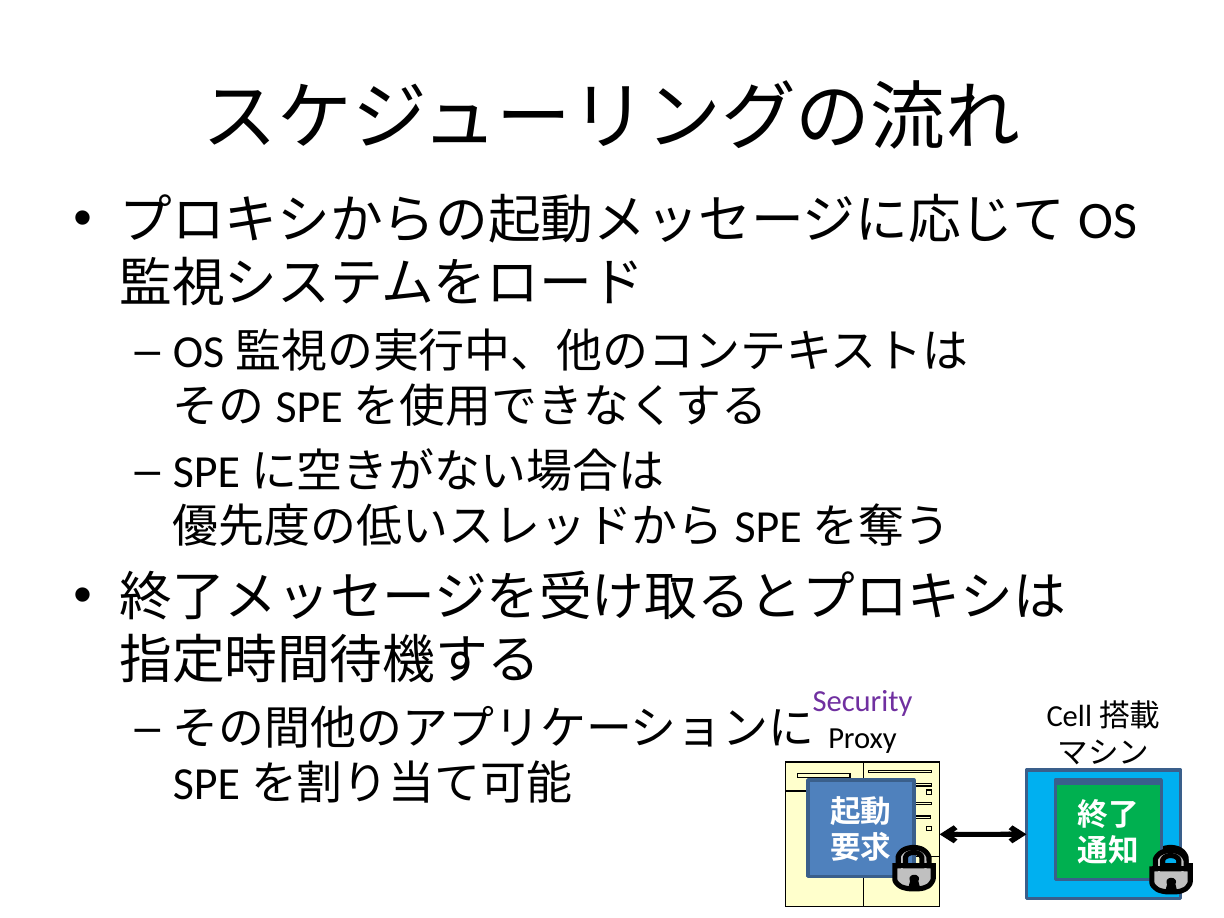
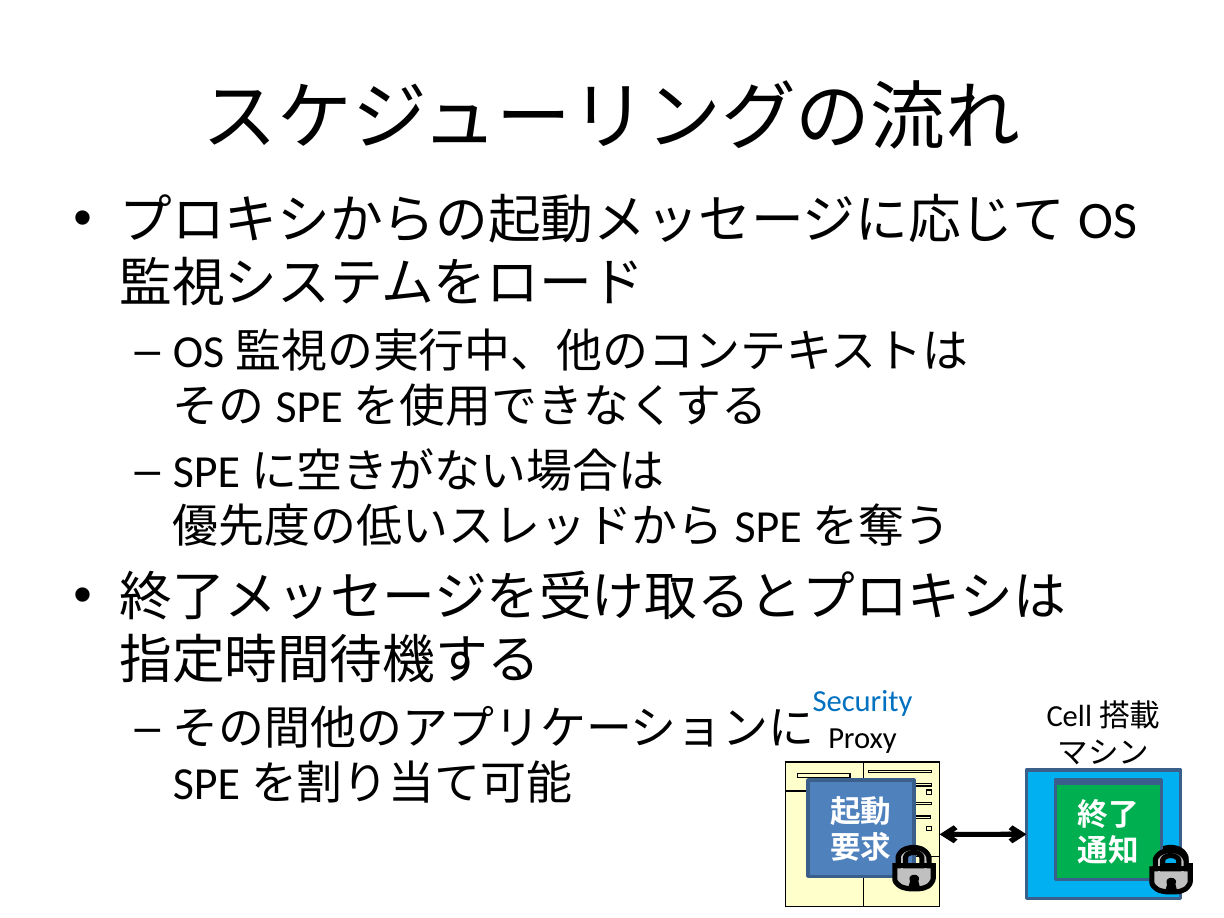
Security colour: purple -> blue
